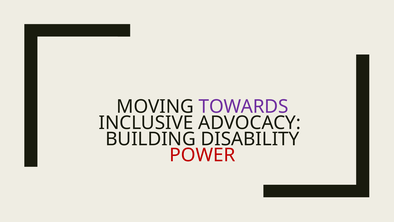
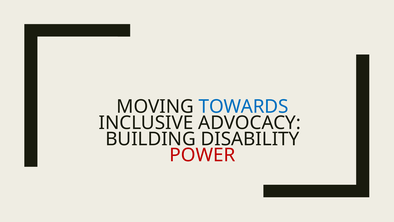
TOWARDS colour: purple -> blue
